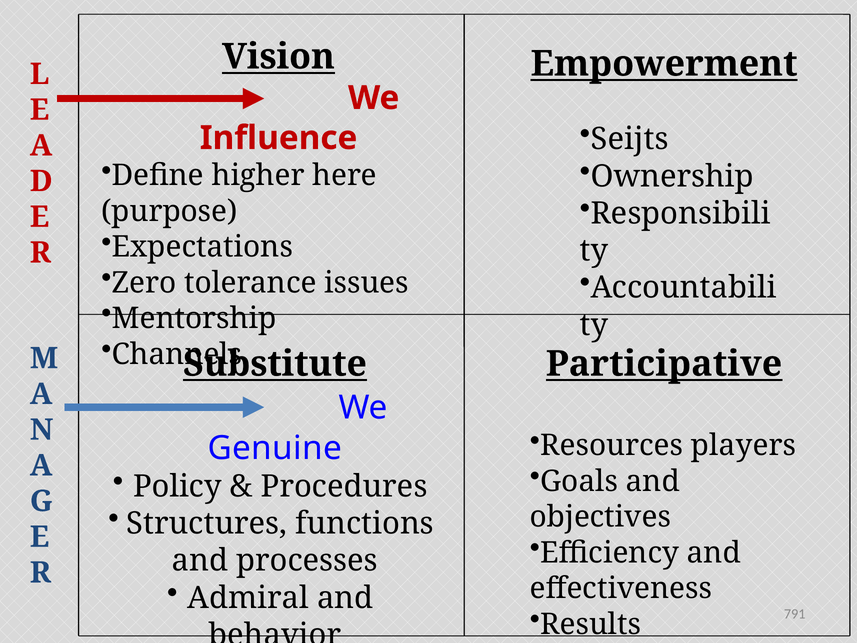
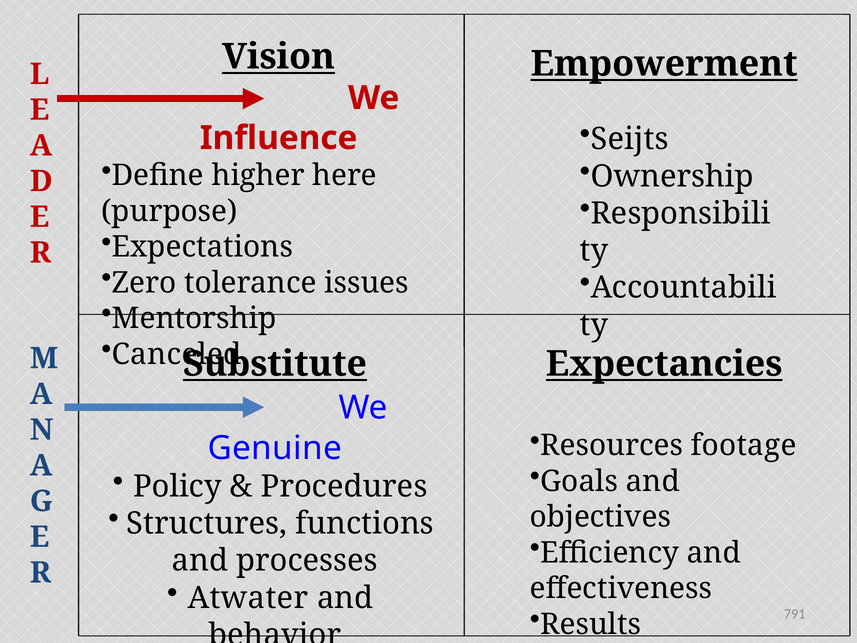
Channels: Channels -> Canceled
Participative: Participative -> Expectancies
players: players -> footage
Admiral: Admiral -> Atwater
